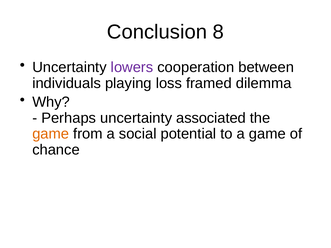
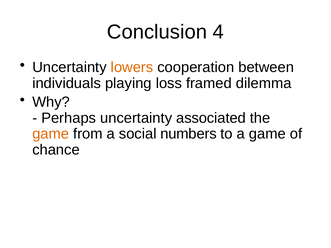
8: 8 -> 4
lowers colour: purple -> orange
potential: potential -> numbers
